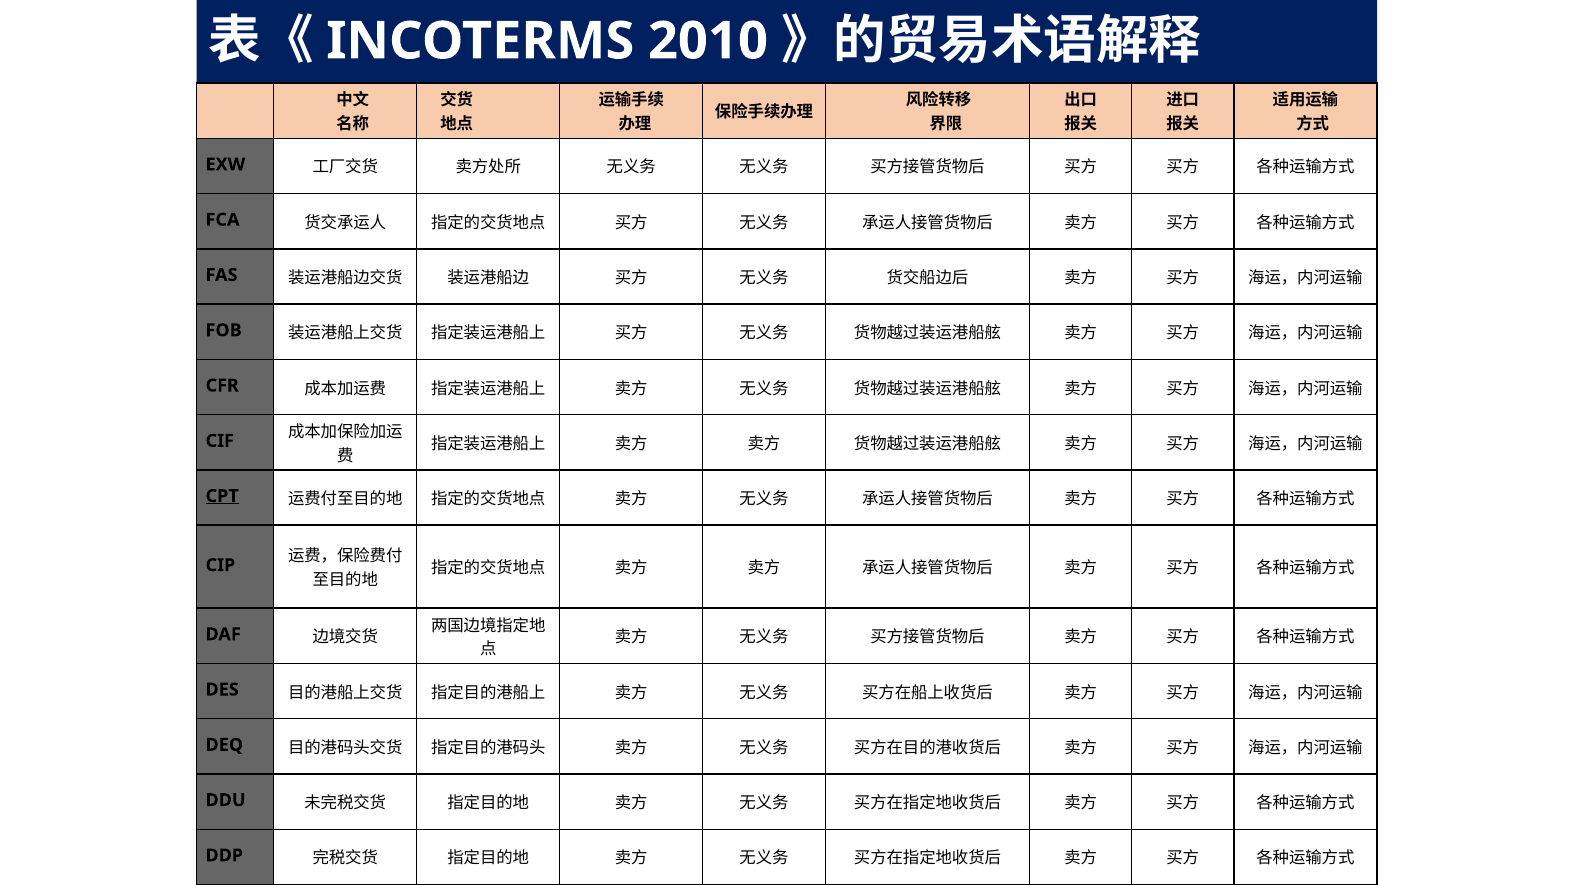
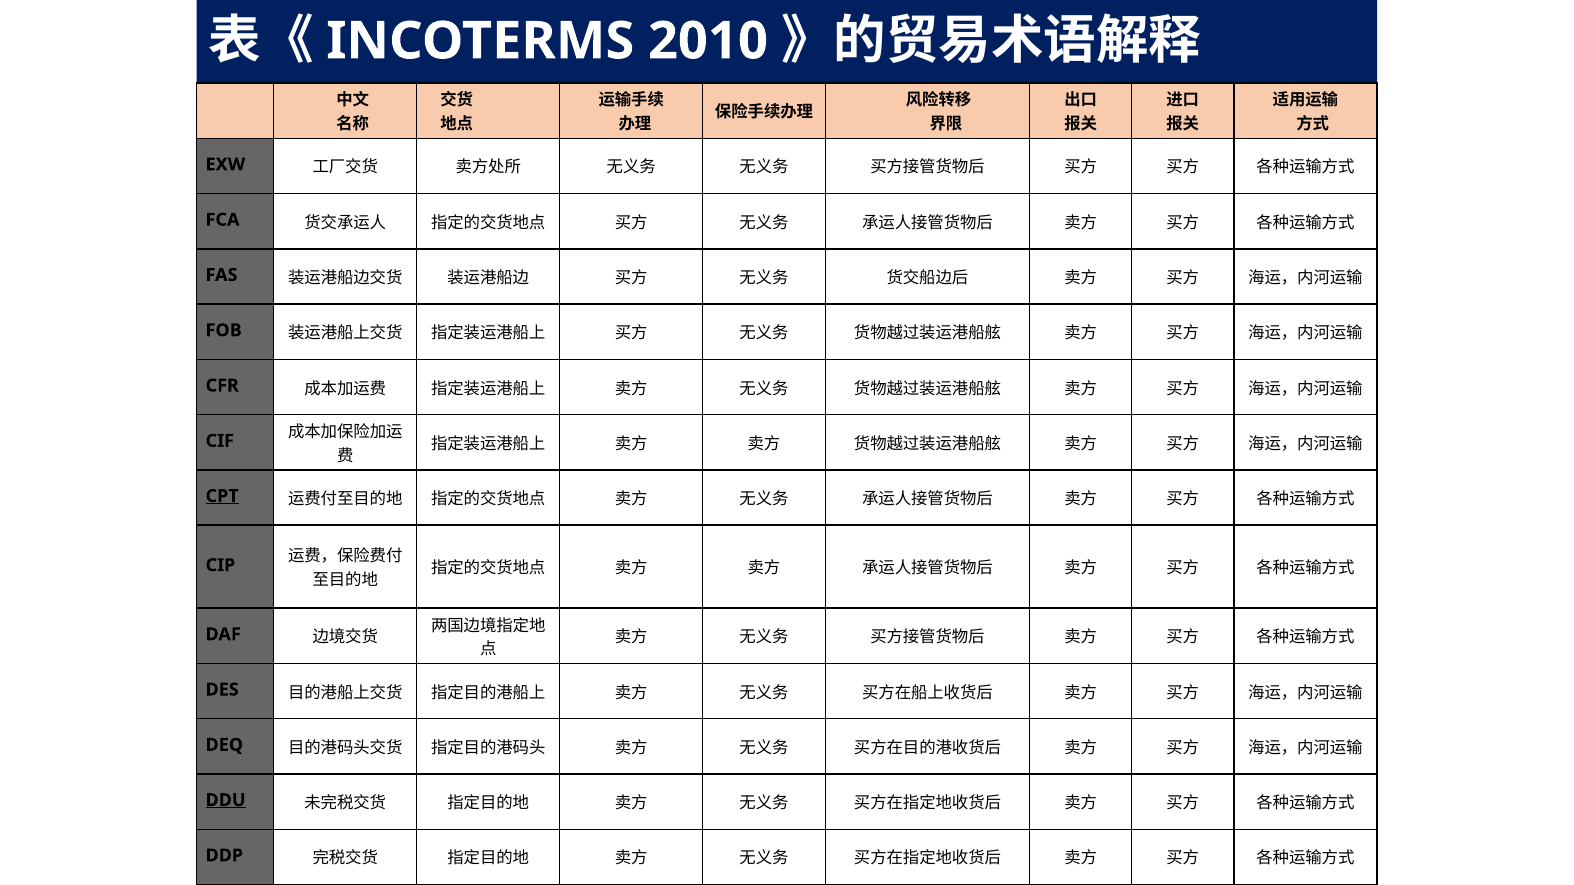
DDU underline: none -> present
